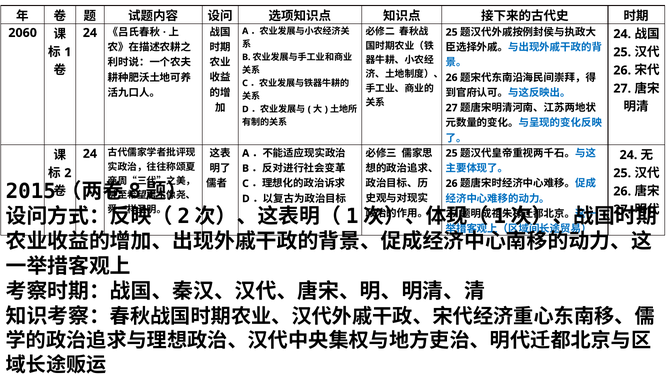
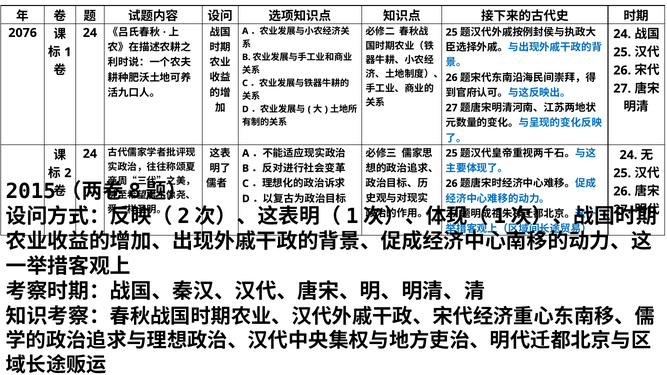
2060: 2060 -> 2076
